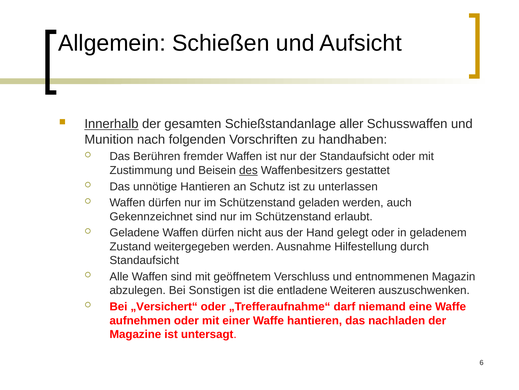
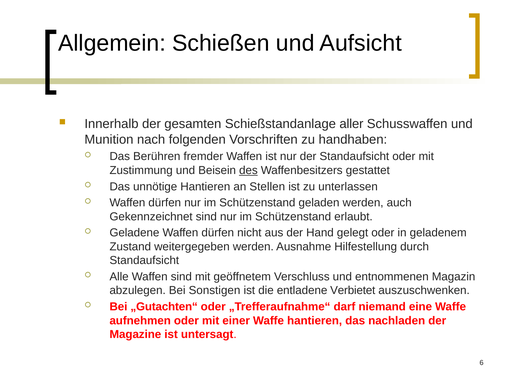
Innerhalb underline: present -> none
Schutz: Schutz -> Stellen
Weiteren: Weiteren -> Verbietet
„Versichert“: „Versichert“ -> „Gutachten“
